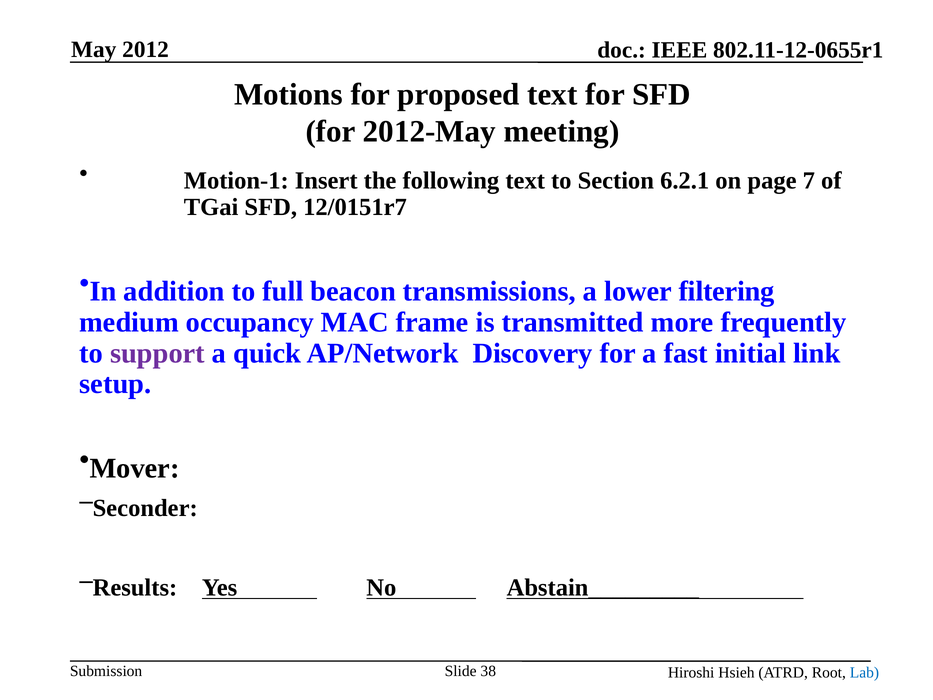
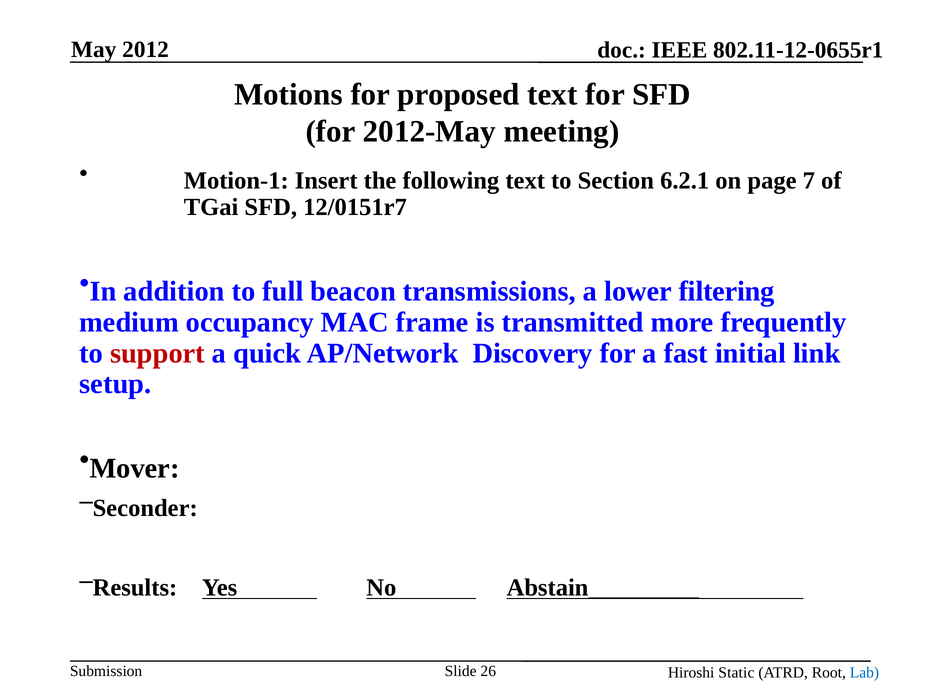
support colour: purple -> red
38: 38 -> 26
Hsieh: Hsieh -> Static
